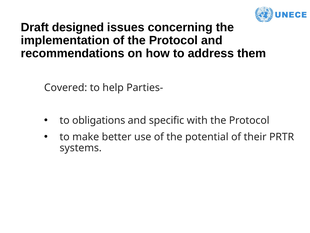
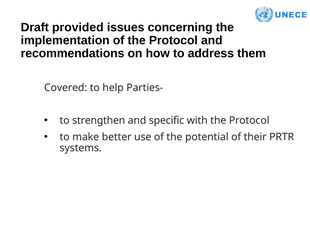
designed: designed -> provided
obligations: obligations -> strengthen
